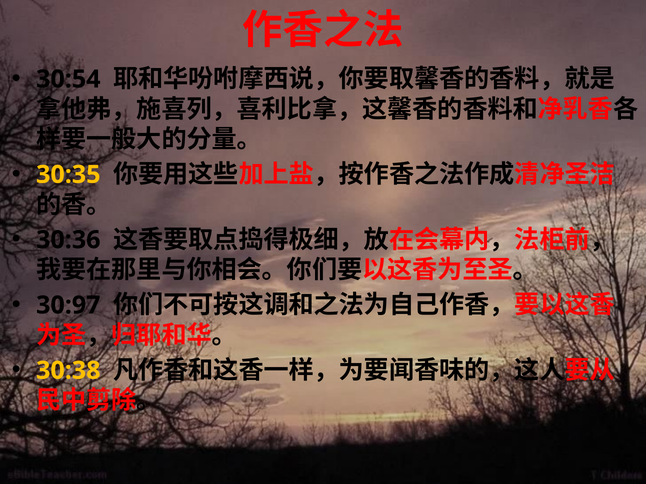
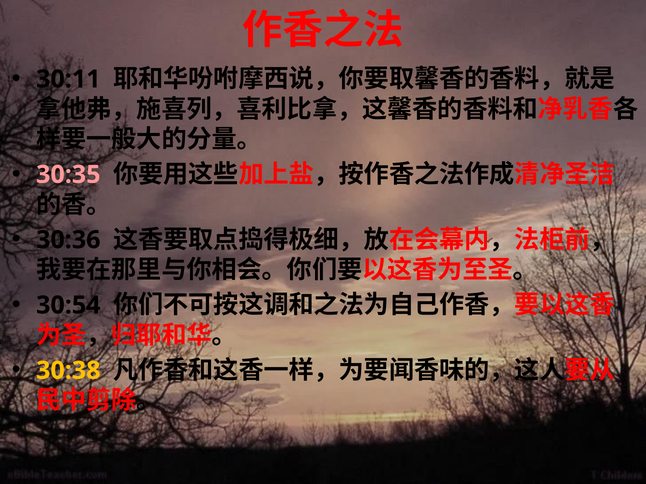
30:54: 30:54 -> 30:11
30:35 colour: yellow -> pink
30:97: 30:97 -> 30:54
